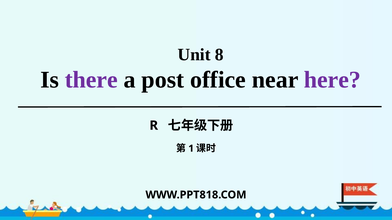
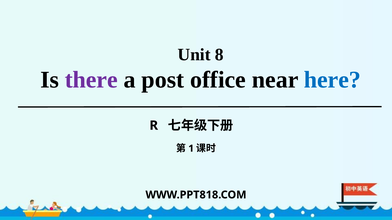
here colour: purple -> blue
